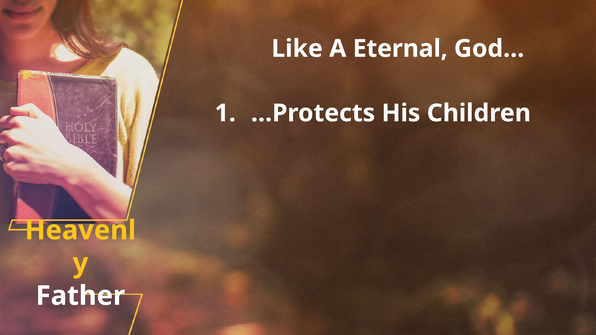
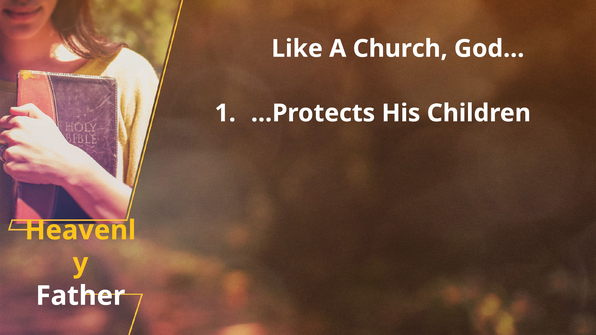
Eternal: Eternal -> Church
